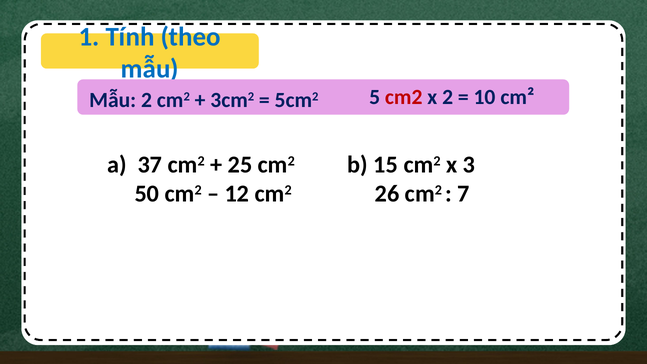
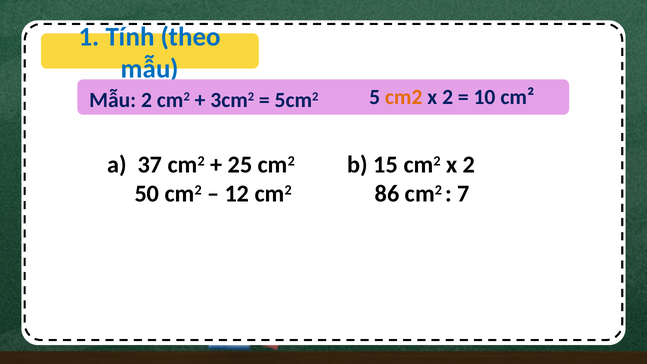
cm2 at (404, 97) colour: red -> orange
15 cm2 x 3: 3 -> 2
26: 26 -> 86
